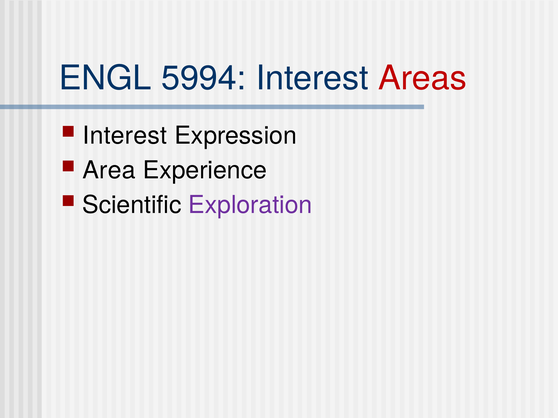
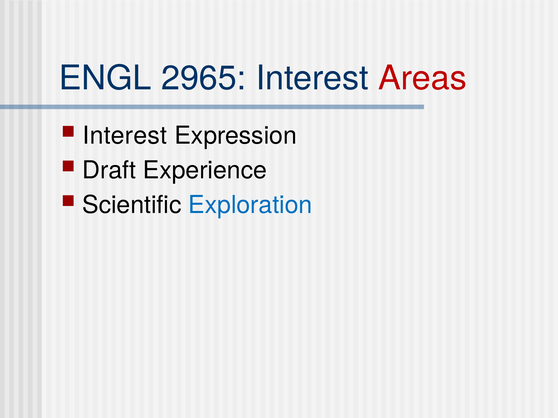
5994: 5994 -> 2965
Area: Area -> Draft
Exploration colour: purple -> blue
